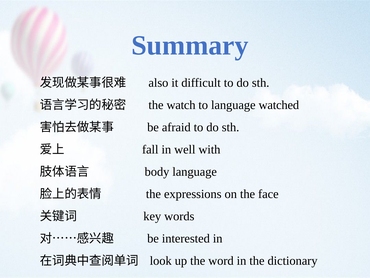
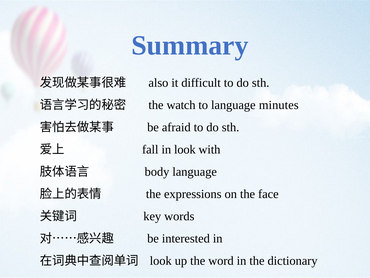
watched: watched -> minutes
in well: well -> look
